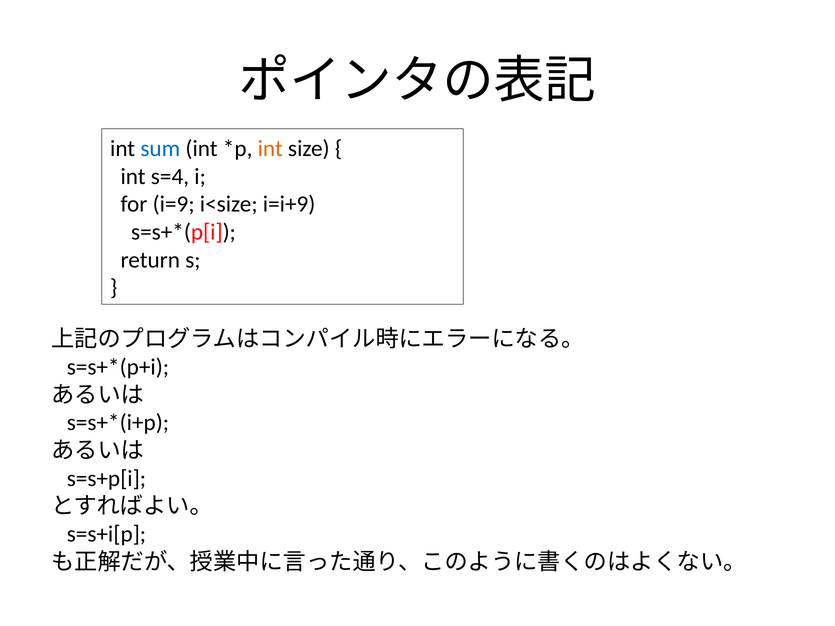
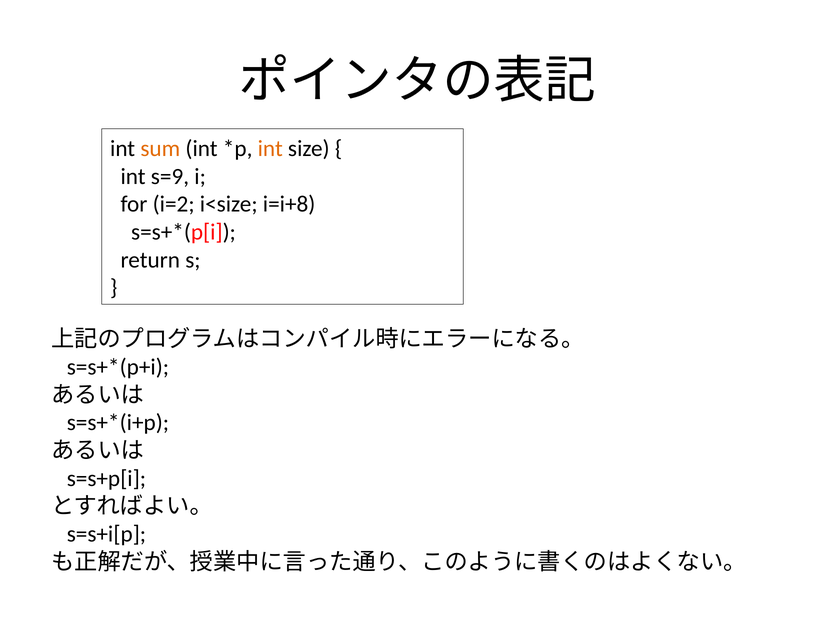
sum colour: blue -> orange
s=4: s=4 -> s=9
i=9: i=9 -> i=2
i=i+9: i=i+9 -> i=i+8
